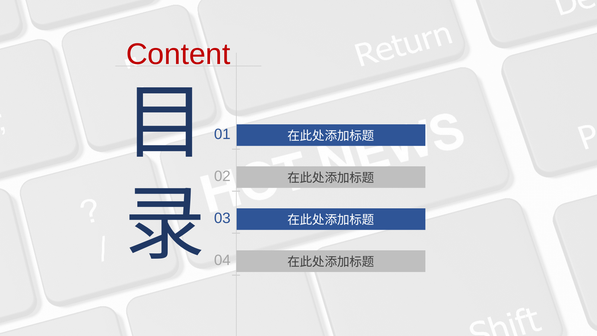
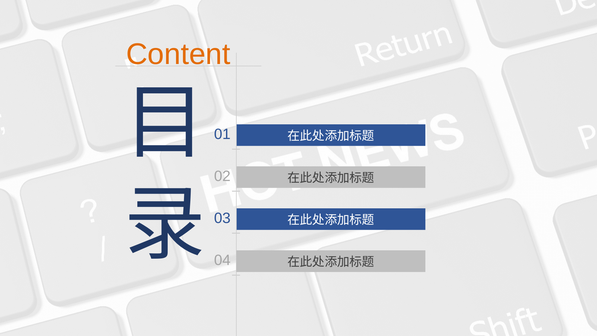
Content colour: red -> orange
